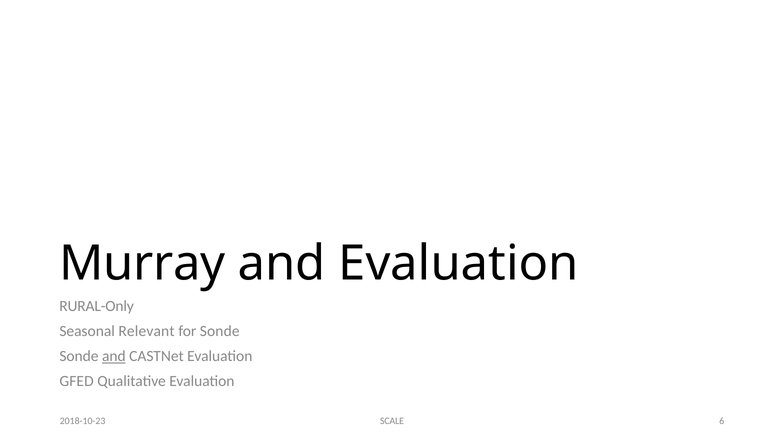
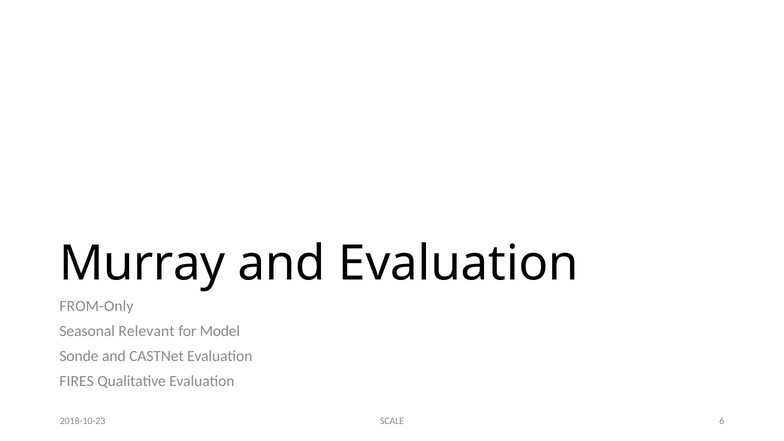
RURAL-Only: RURAL-Only -> FROM-Only
for Sonde: Sonde -> Model
and at (114, 356) underline: present -> none
GFED: GFED -> FIRES
